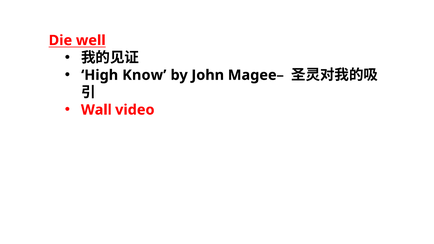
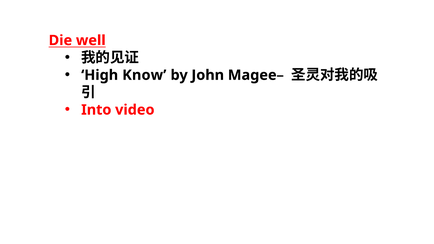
Wall: Wall -> Into
